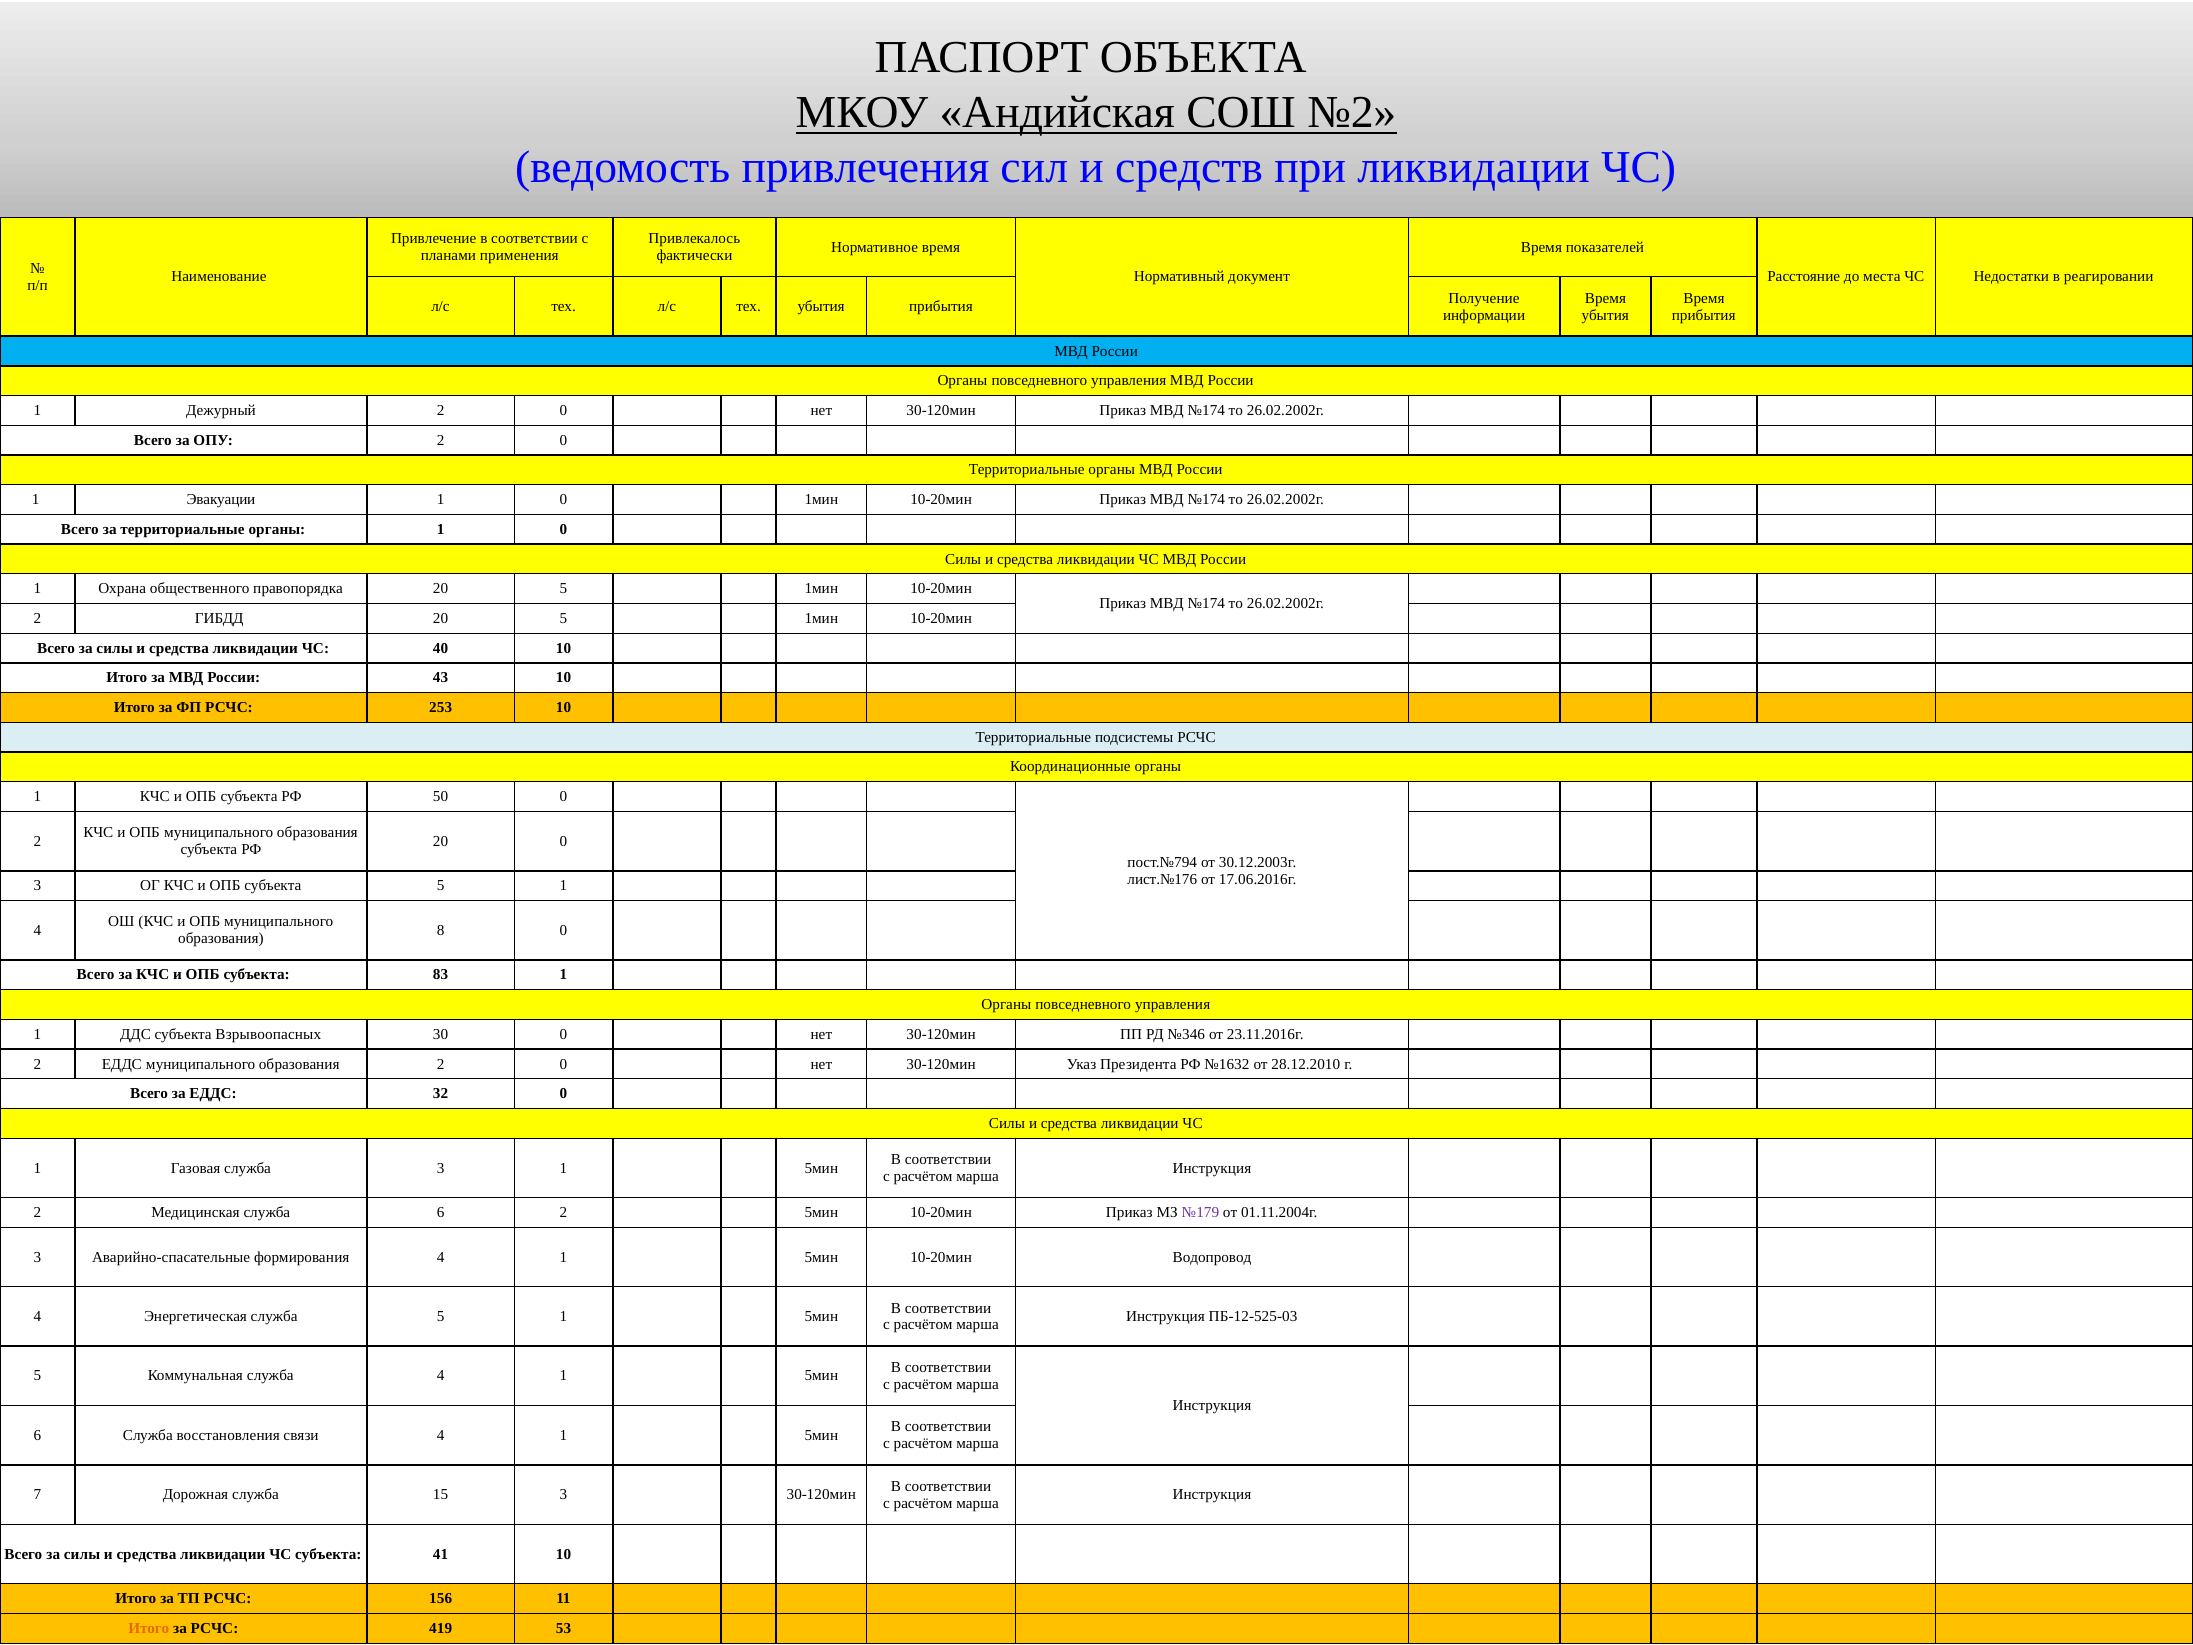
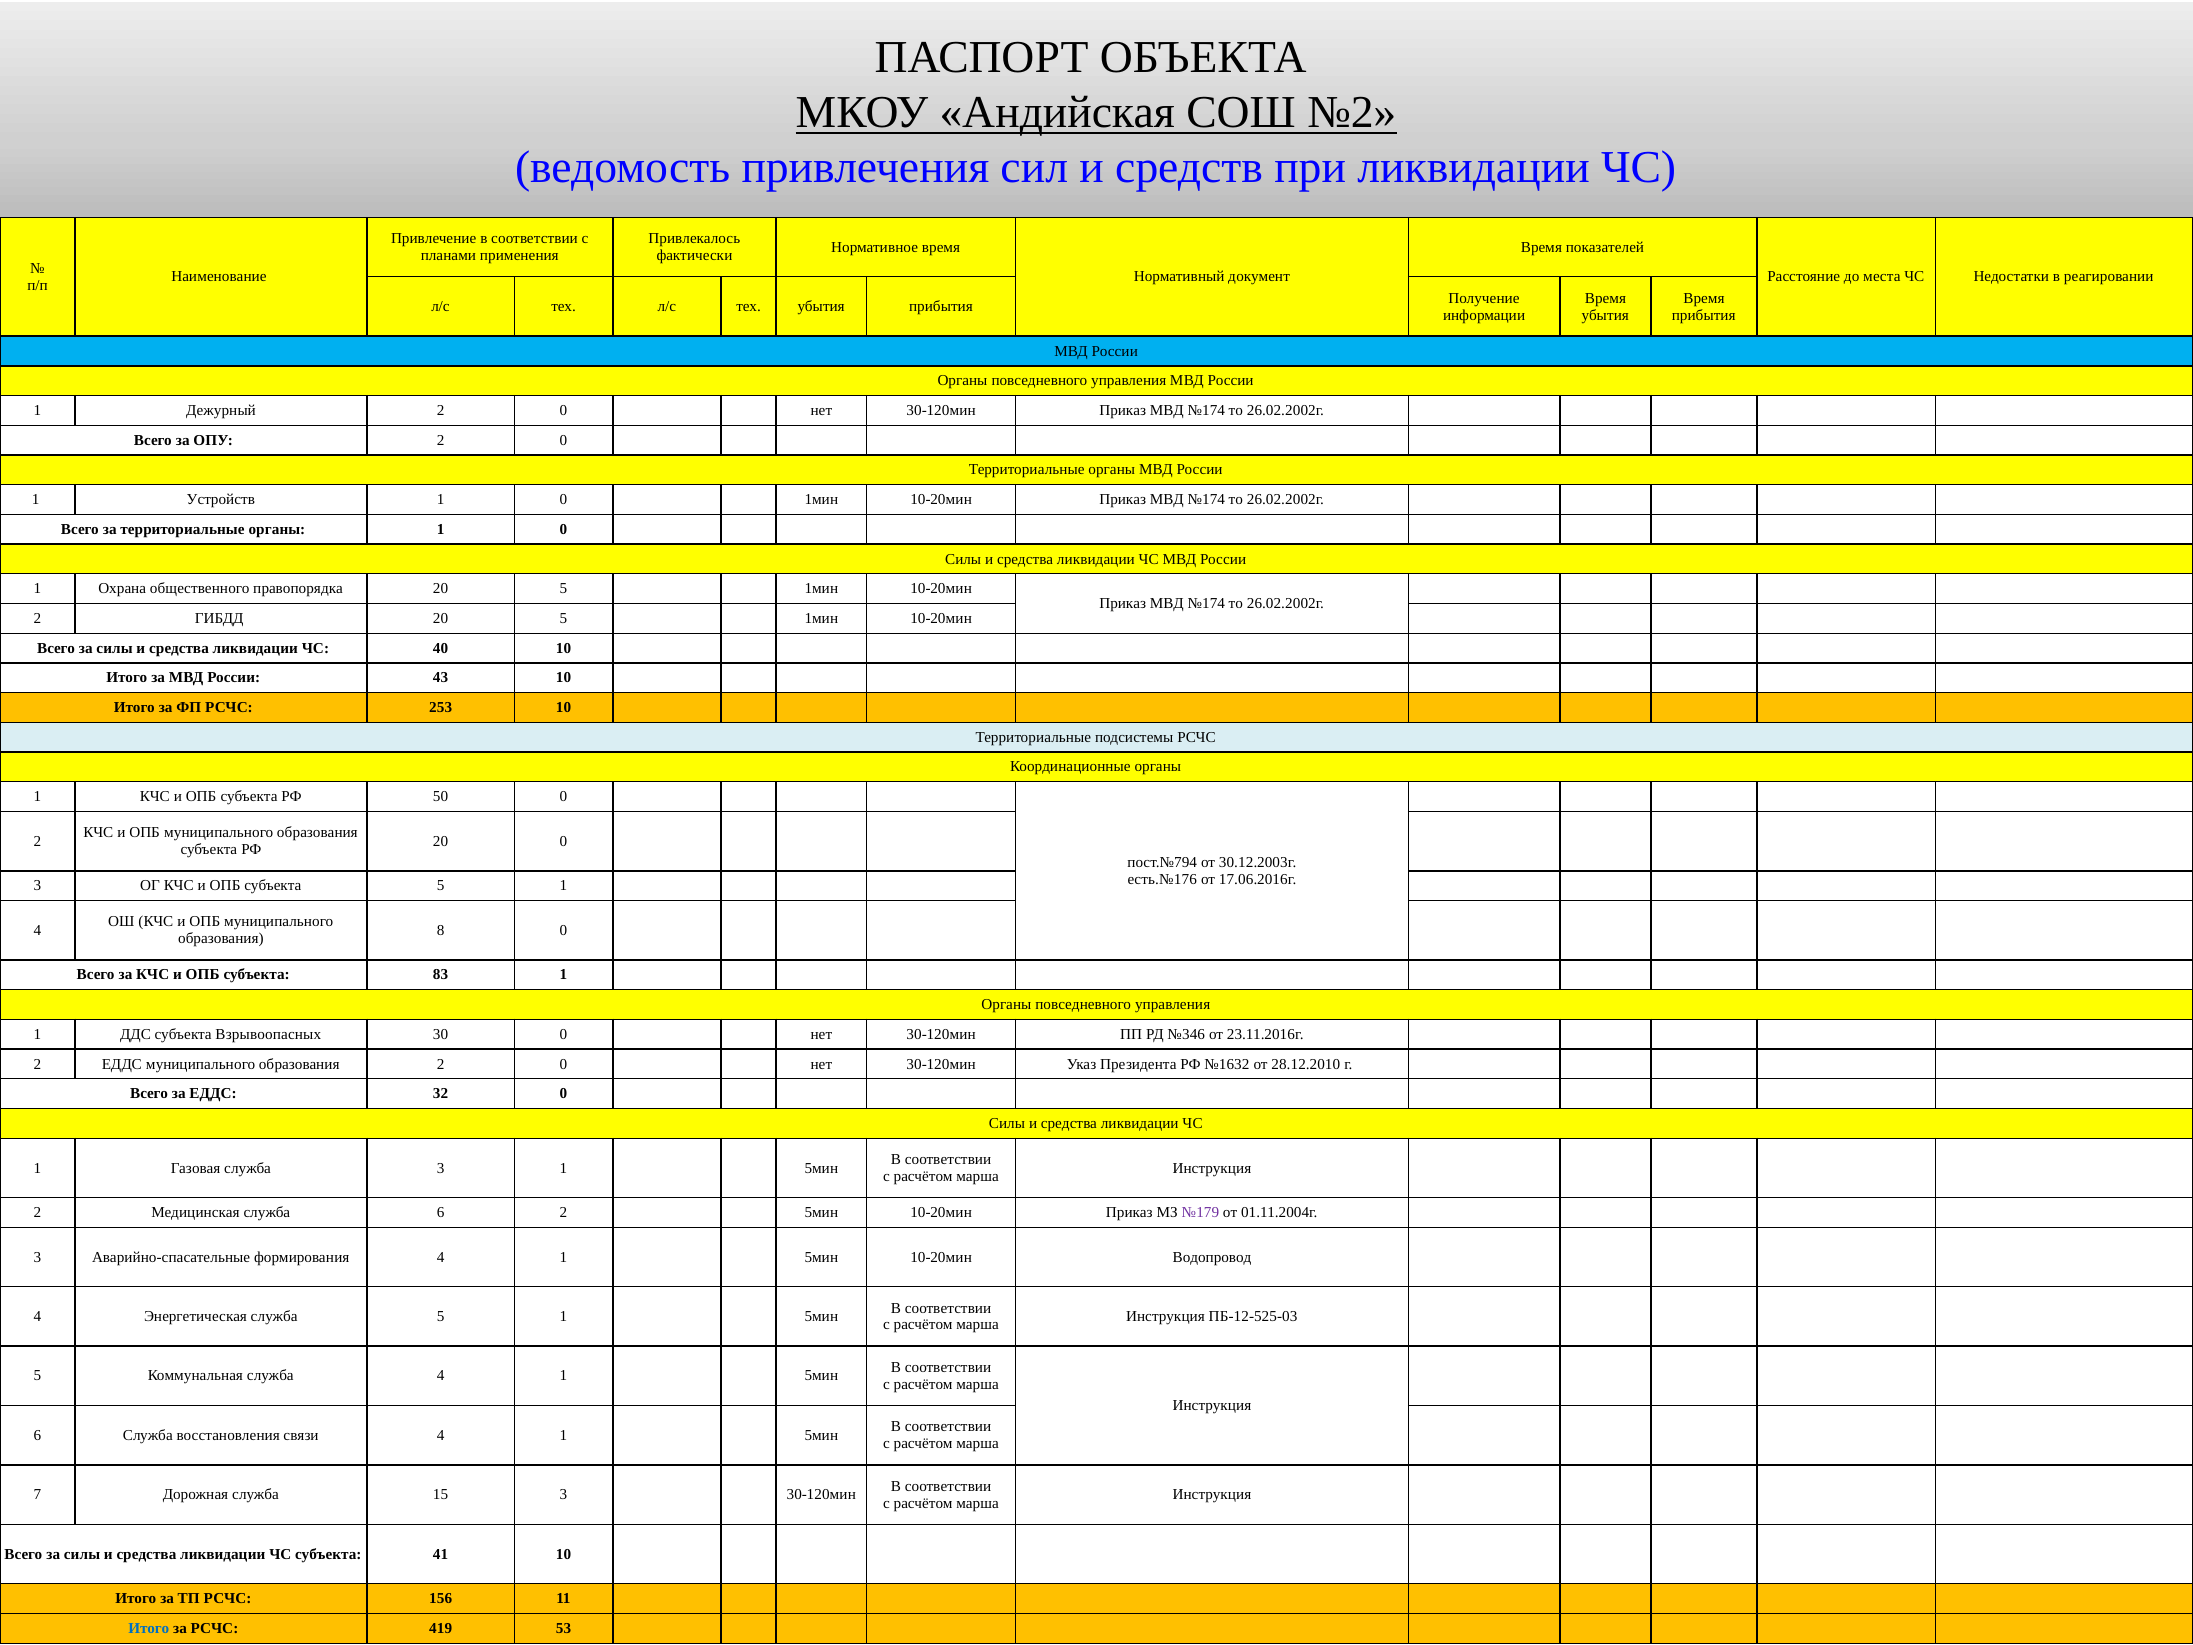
Эвакуации: Эвакуации -> Устройств
лист.№176: лист.№176 -> есть.№176
Итого at (149, 1628) colour: orange -> blue
